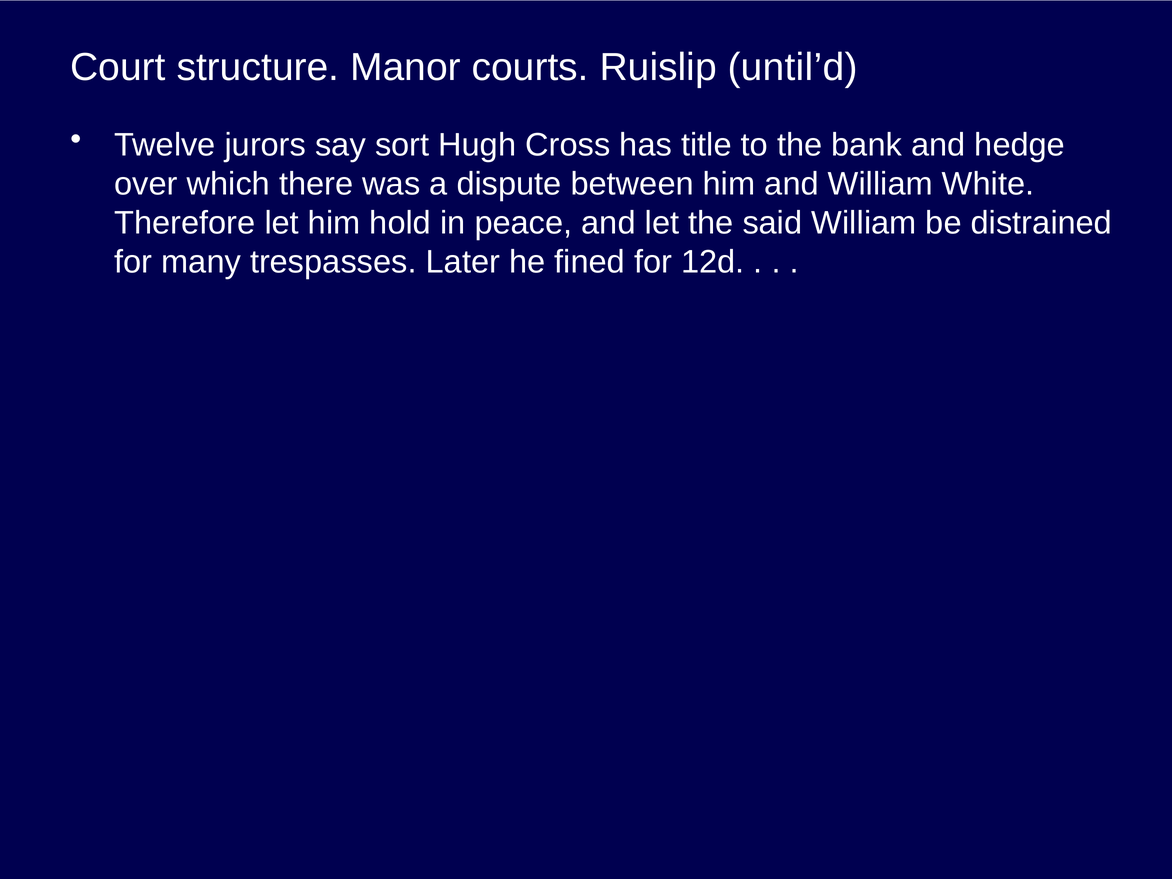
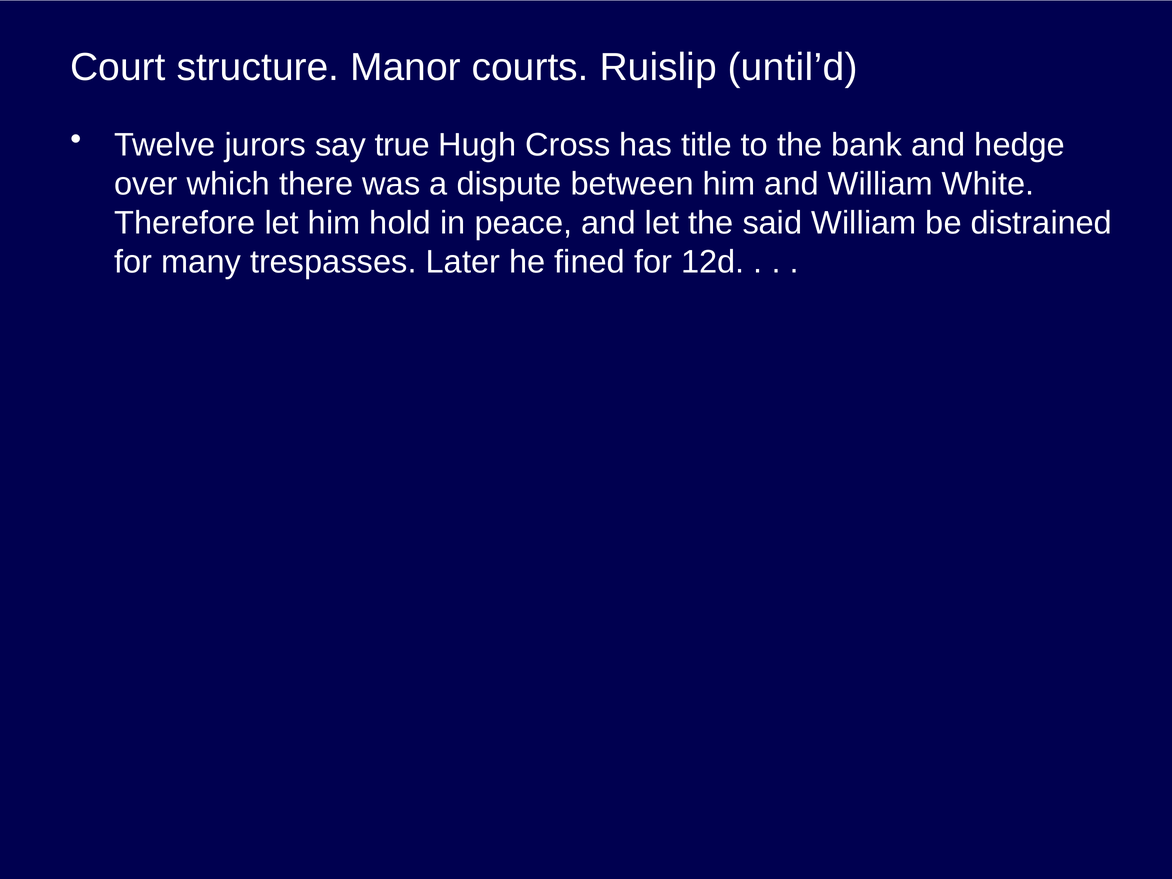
sort: sort -> true
